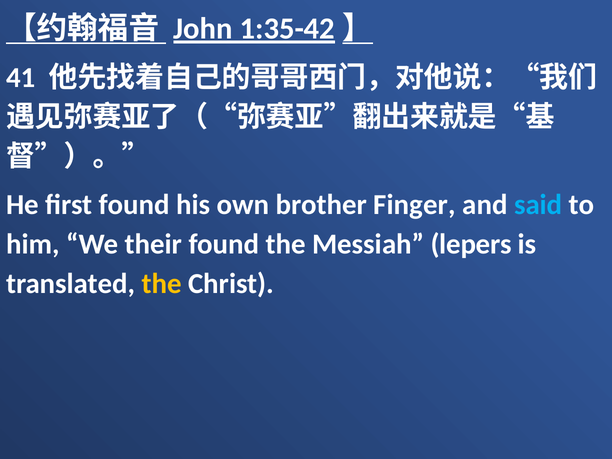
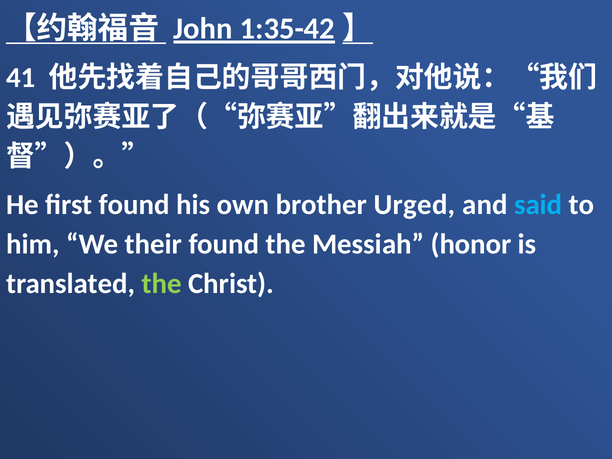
Finger: Finger -> Urged
lepers: lepers -> honor
the at (162, 284) colour: yellow -> light green
